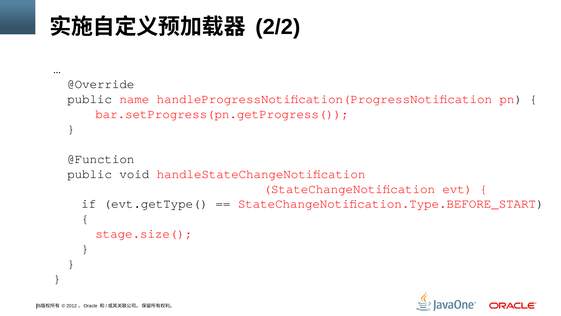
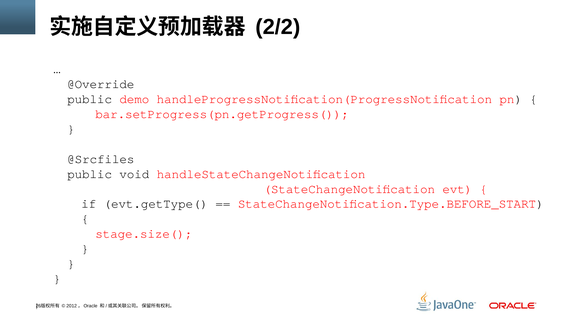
name: name -> demo
@Function: @Function -> @Srcfiles
